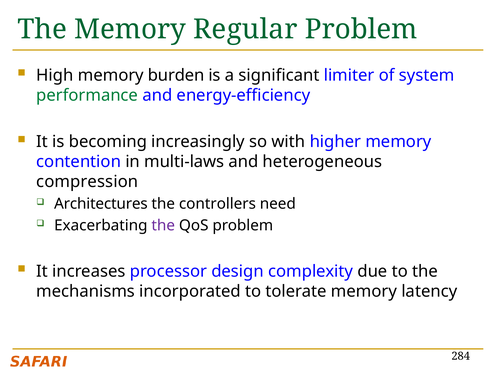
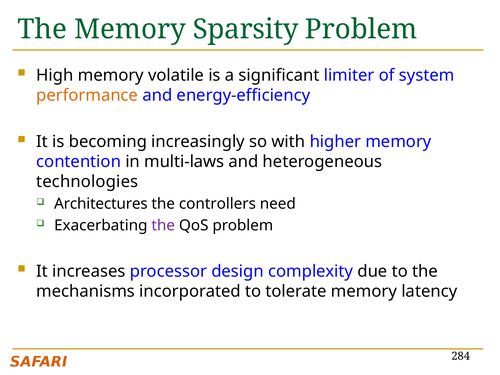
Regular: Regular -> Sparsity
burden: burden -> volatile
performance colour: green -> orange
compression: compression -> technologies
